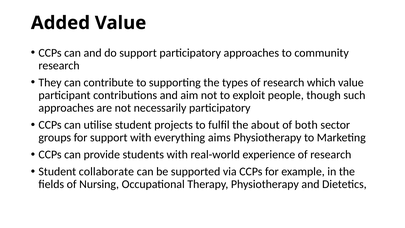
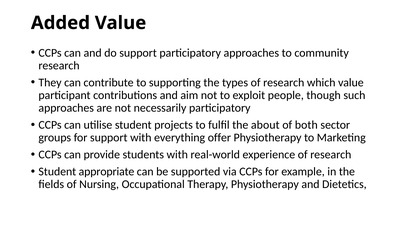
aims: aims -> offer
collaborate: collaborate -> appropriate
